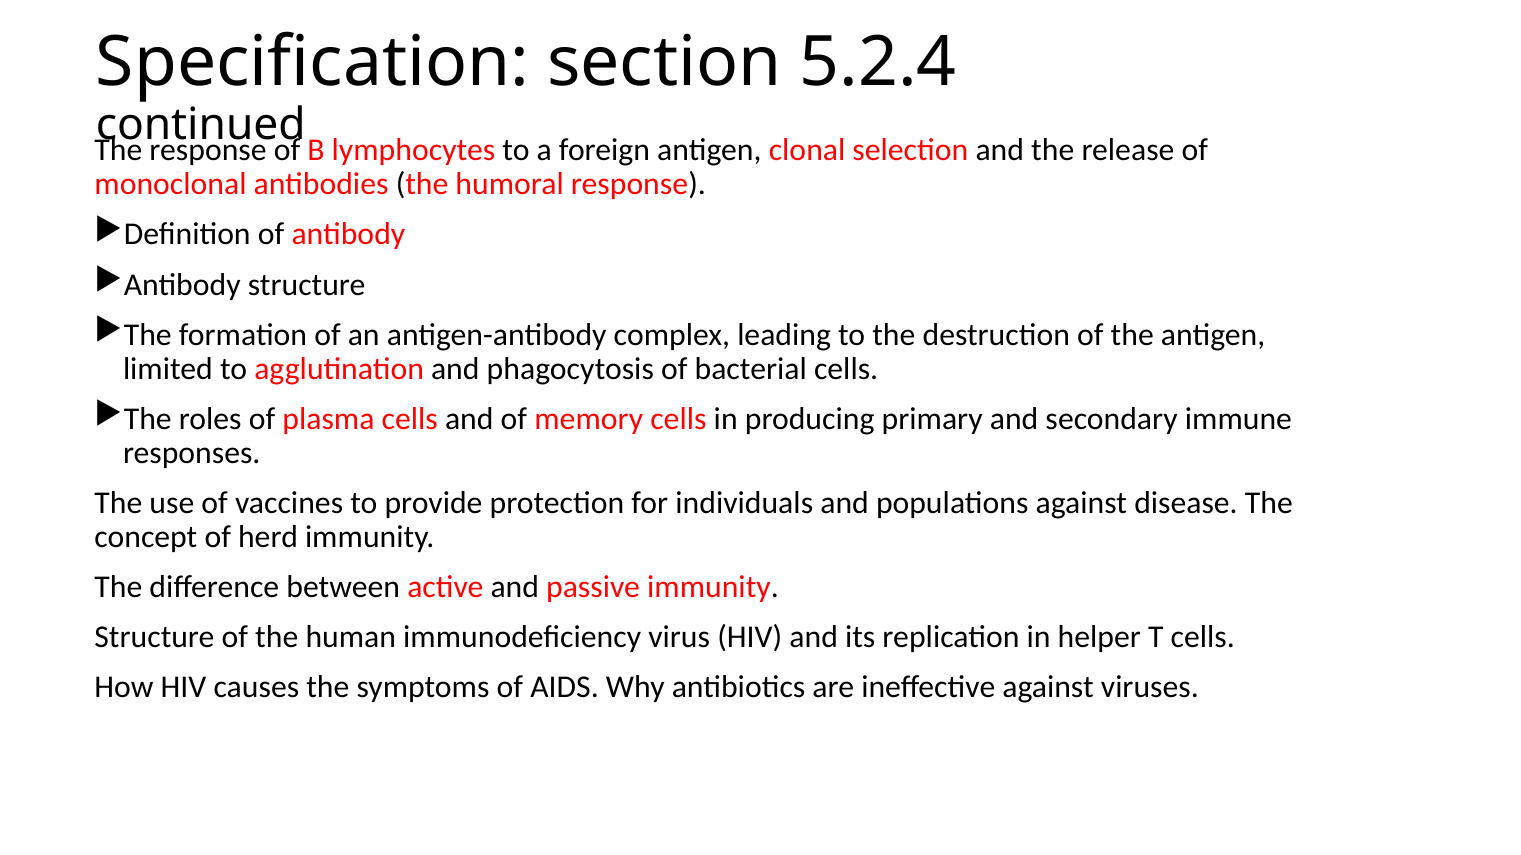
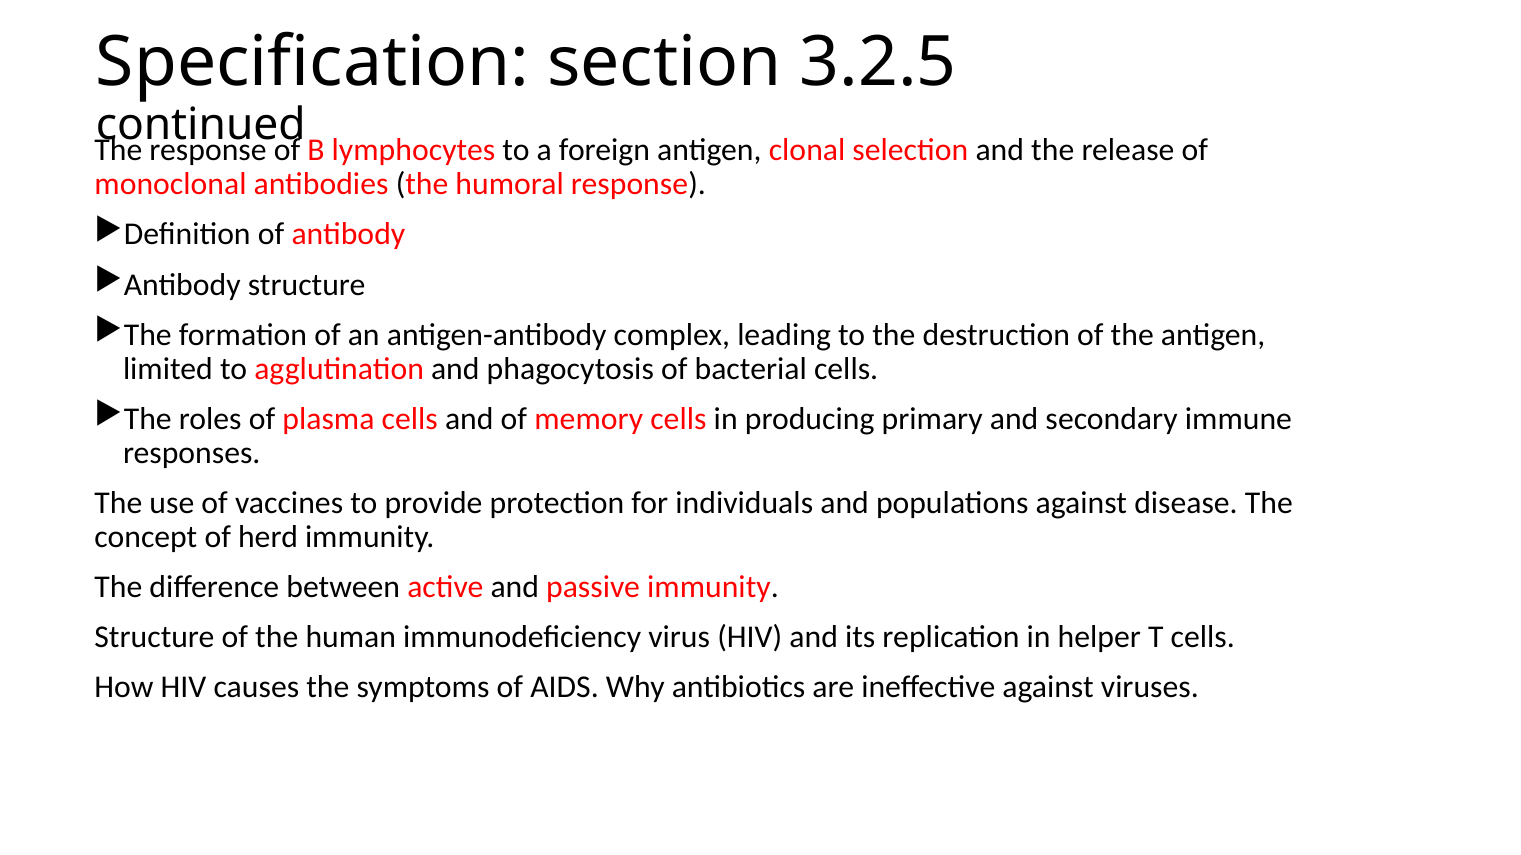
5.2.4: 5.2.4 -> 3.2.5
